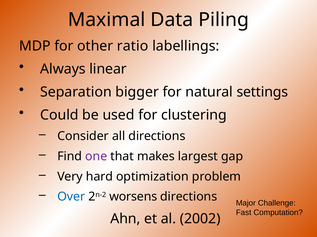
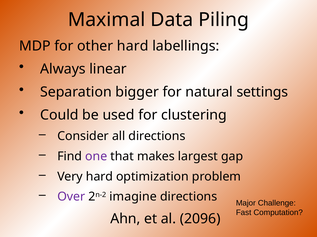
other ratio: ratio -> hard
Over colour: blue -> purple
worsens: worsens -> imagine
2002: 2002 -> 2096
